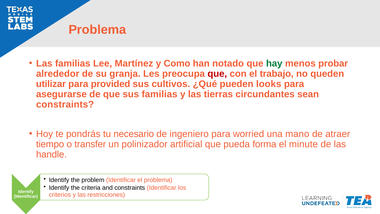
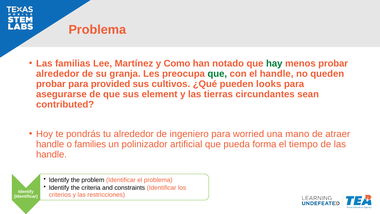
que at (217, 74) colour: red -> green
el trabajo: trabajo -> handle
utilizar at (51, 84): utilizar -> probar
sus familias: familias -> element
constraints at (65, 104): constraints -> contributed
tu necesario: necesario -> alrededor
tiempo at (50, 144): tiempo -> handle
transfer: transfer -> families
minute: minute -> tiempo
